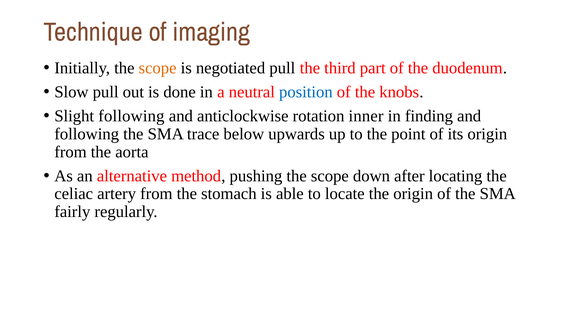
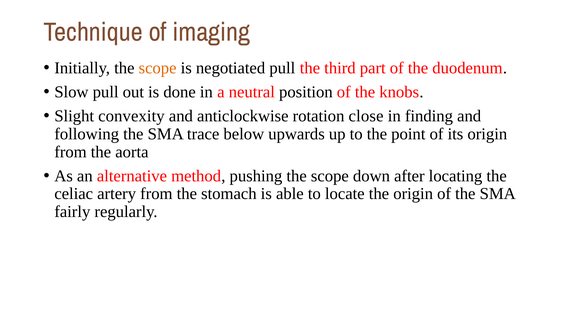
position colour: blue -> black
Slight following: following -> convexity
inner: inner -> close
